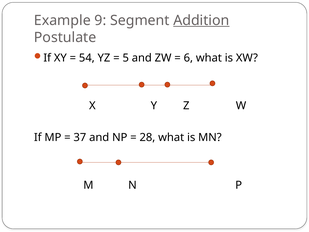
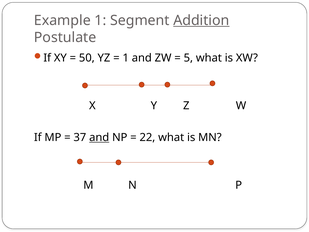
Example 9: 9 -> 1
54: 54 -> 50
5 at (126, 58): 5 -> 1
6: 6 -> 5
and at (99, 137) underline: none -> present
28: 28 -> 22
